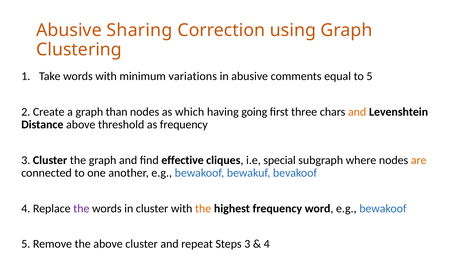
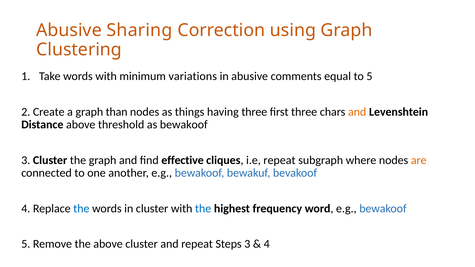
which: which -> things
having going: going -> three
as frequency: frequency -> bewakoof
i.e special: special -> repeat
the at (81, 209) colour: purple -> blue
the at (203, 209) colour: orange -> blue
